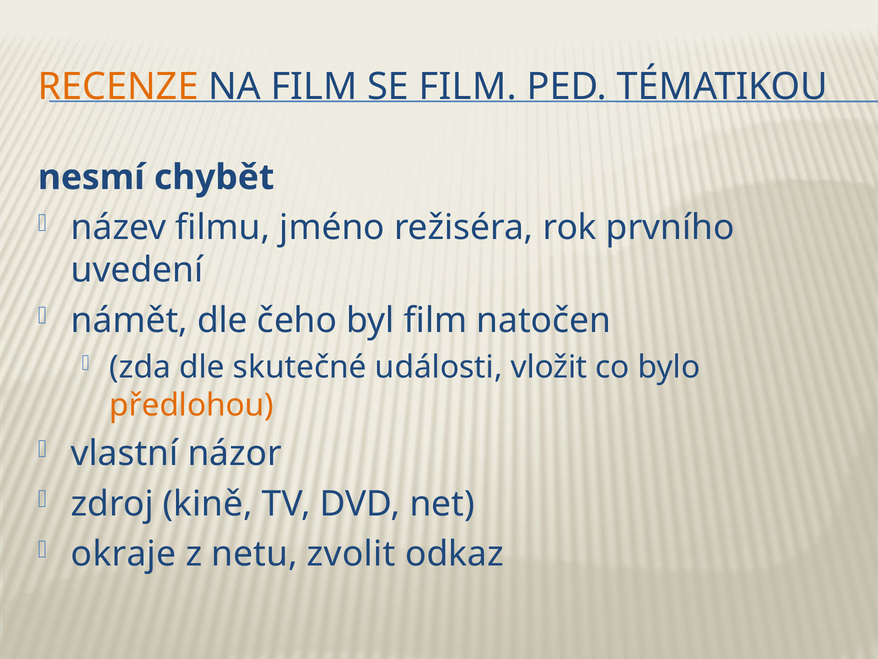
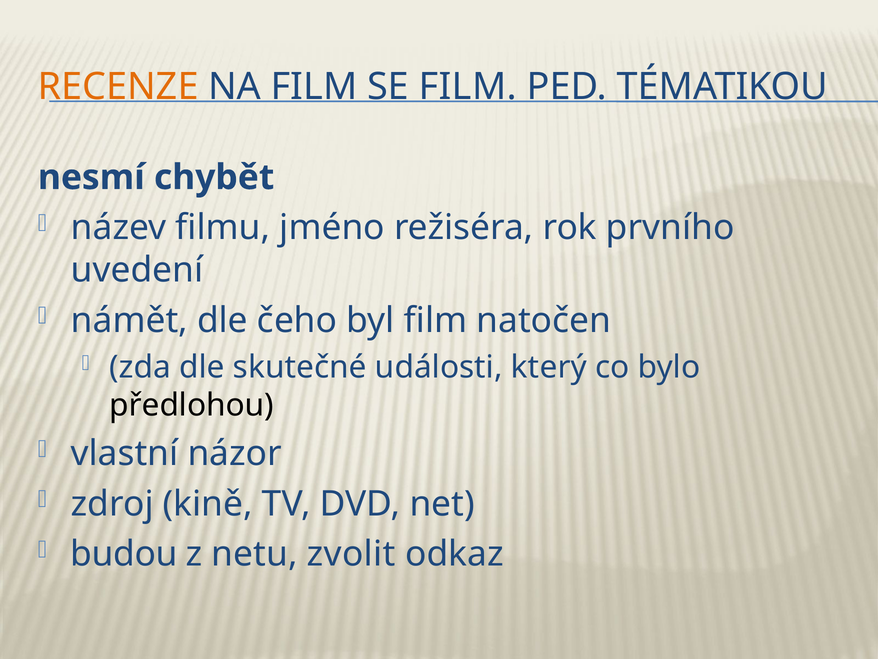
vložit: vložit -> který
předlohou colour: orange -> black
okraje: okraje -> budou
